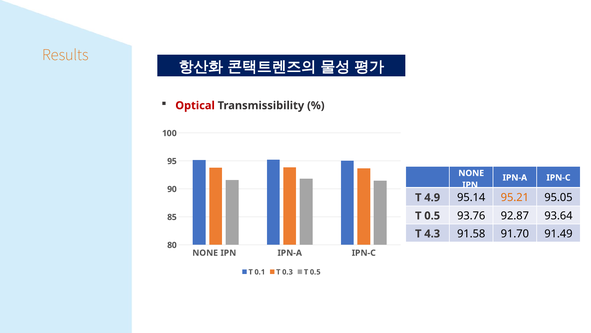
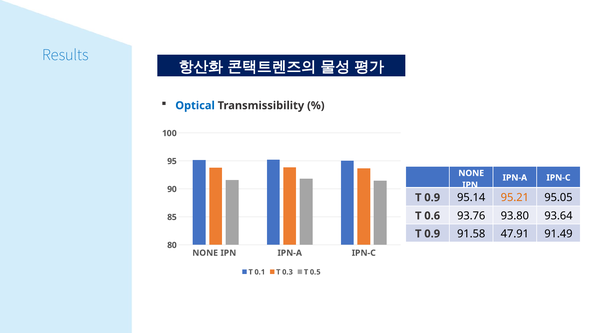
Results colour: orange -> blue
Optical colour: red -> blue
4.9 at (432, 197): 4.9 -> 0.9
0.5 at (432, 215): 0.5 -> 0.6
92.87: 92.87 -> 93.80
4.3 at (432, 233): 4.3 -> 0.9
91.70: 91.70 -> 47.91
